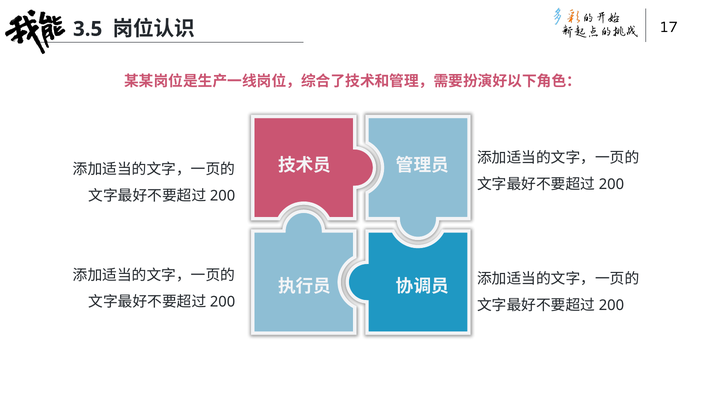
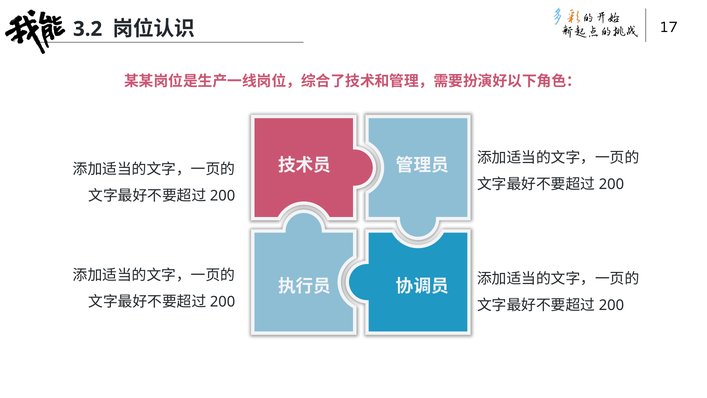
3.5: 3.5 -> 3.2
